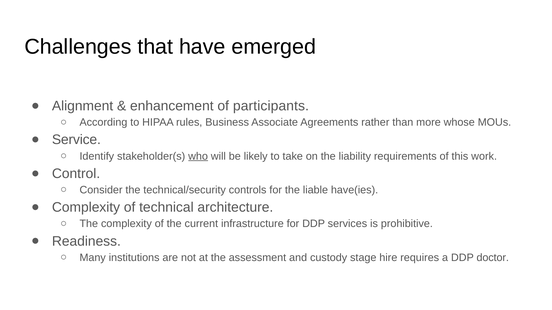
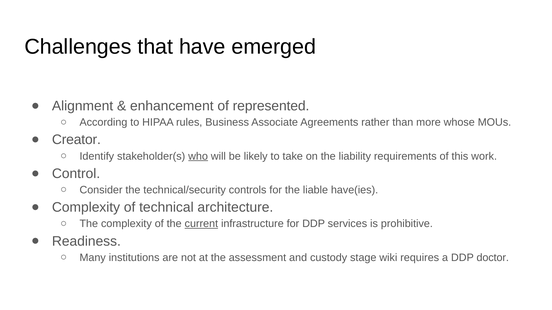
participants: participants -> represented
Service: Service -> Creator
current underline: none -> present
hire: hire -> wiki
